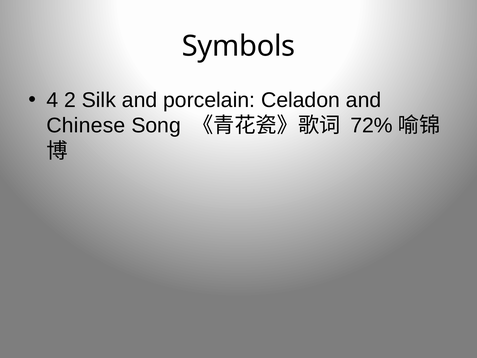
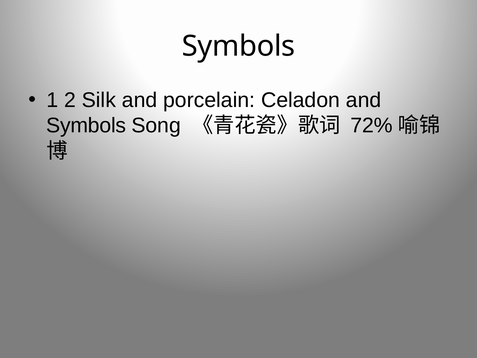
4: 4 -> 1
Chinese at (86, 126): Chinese -> Symbols
